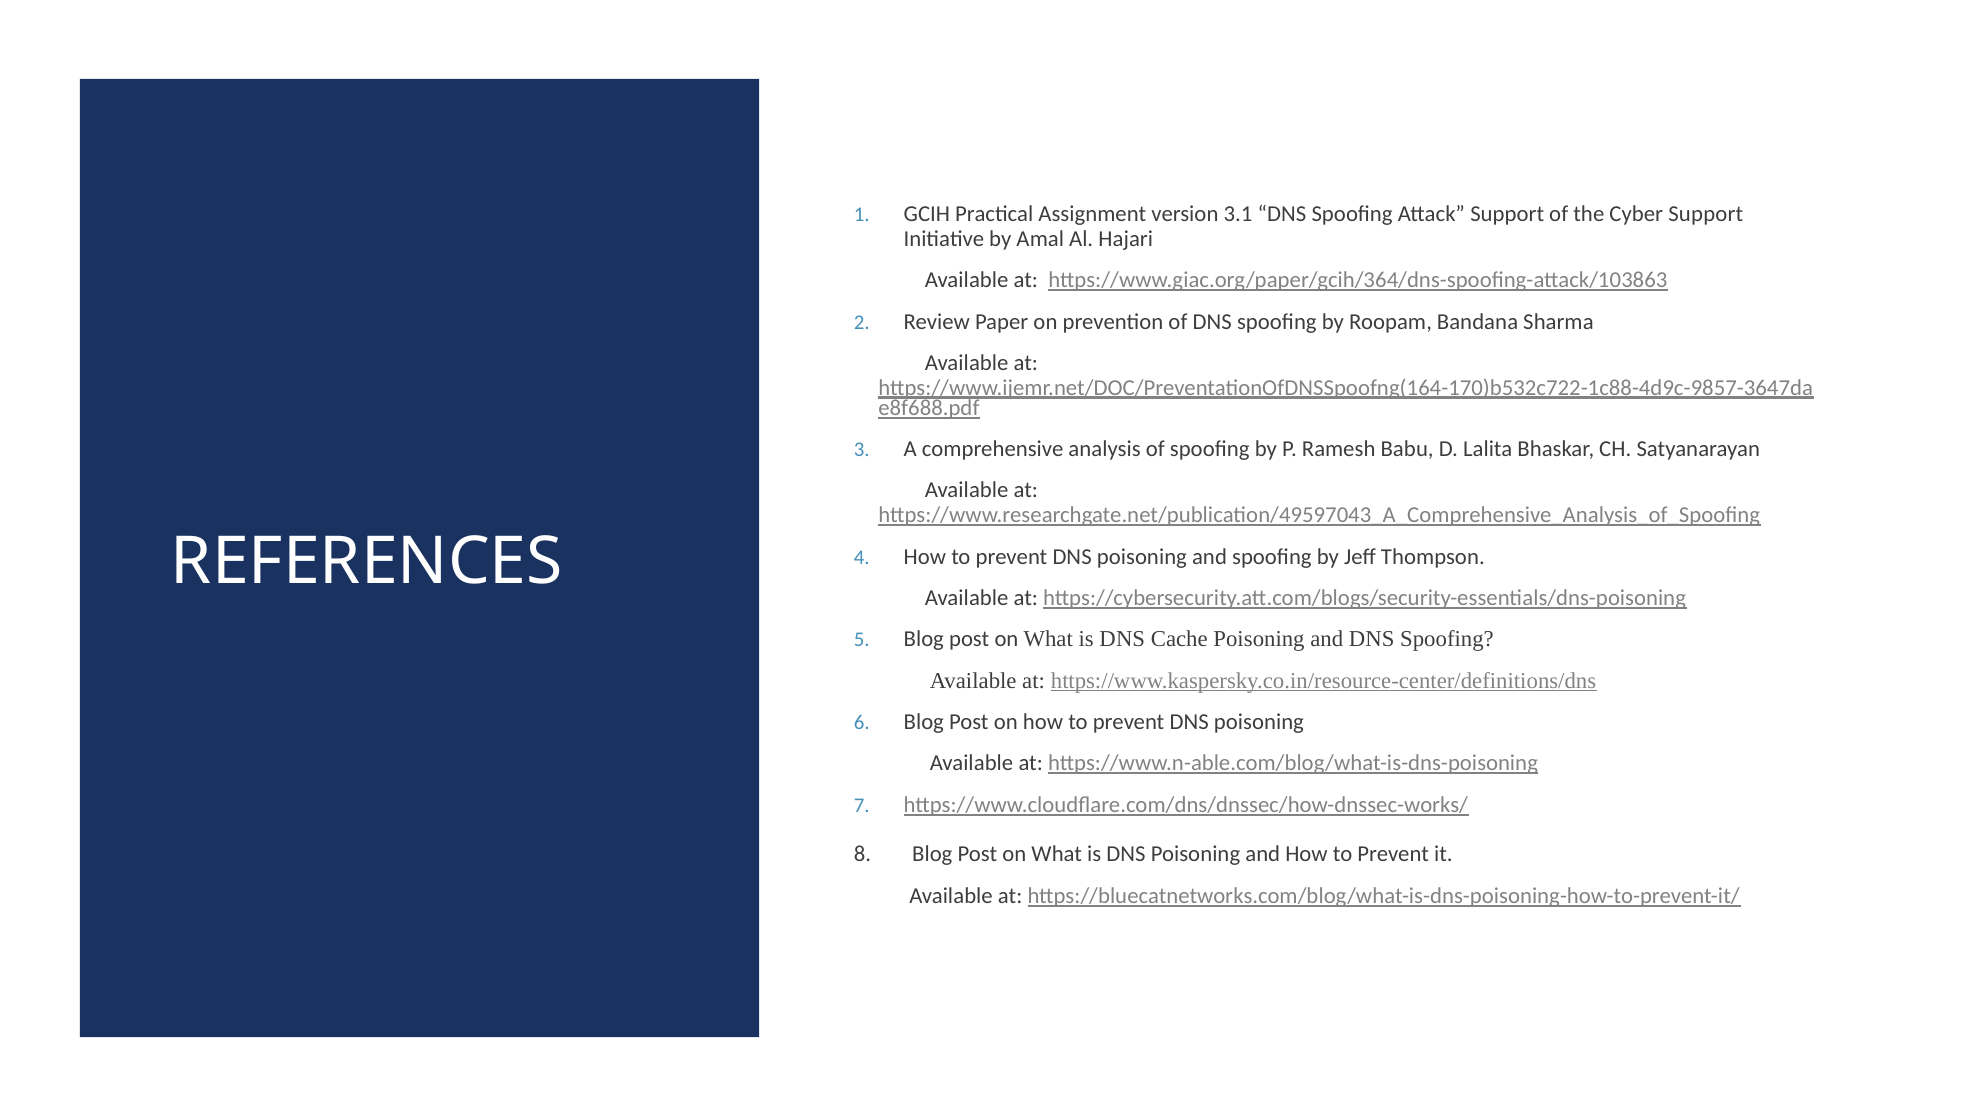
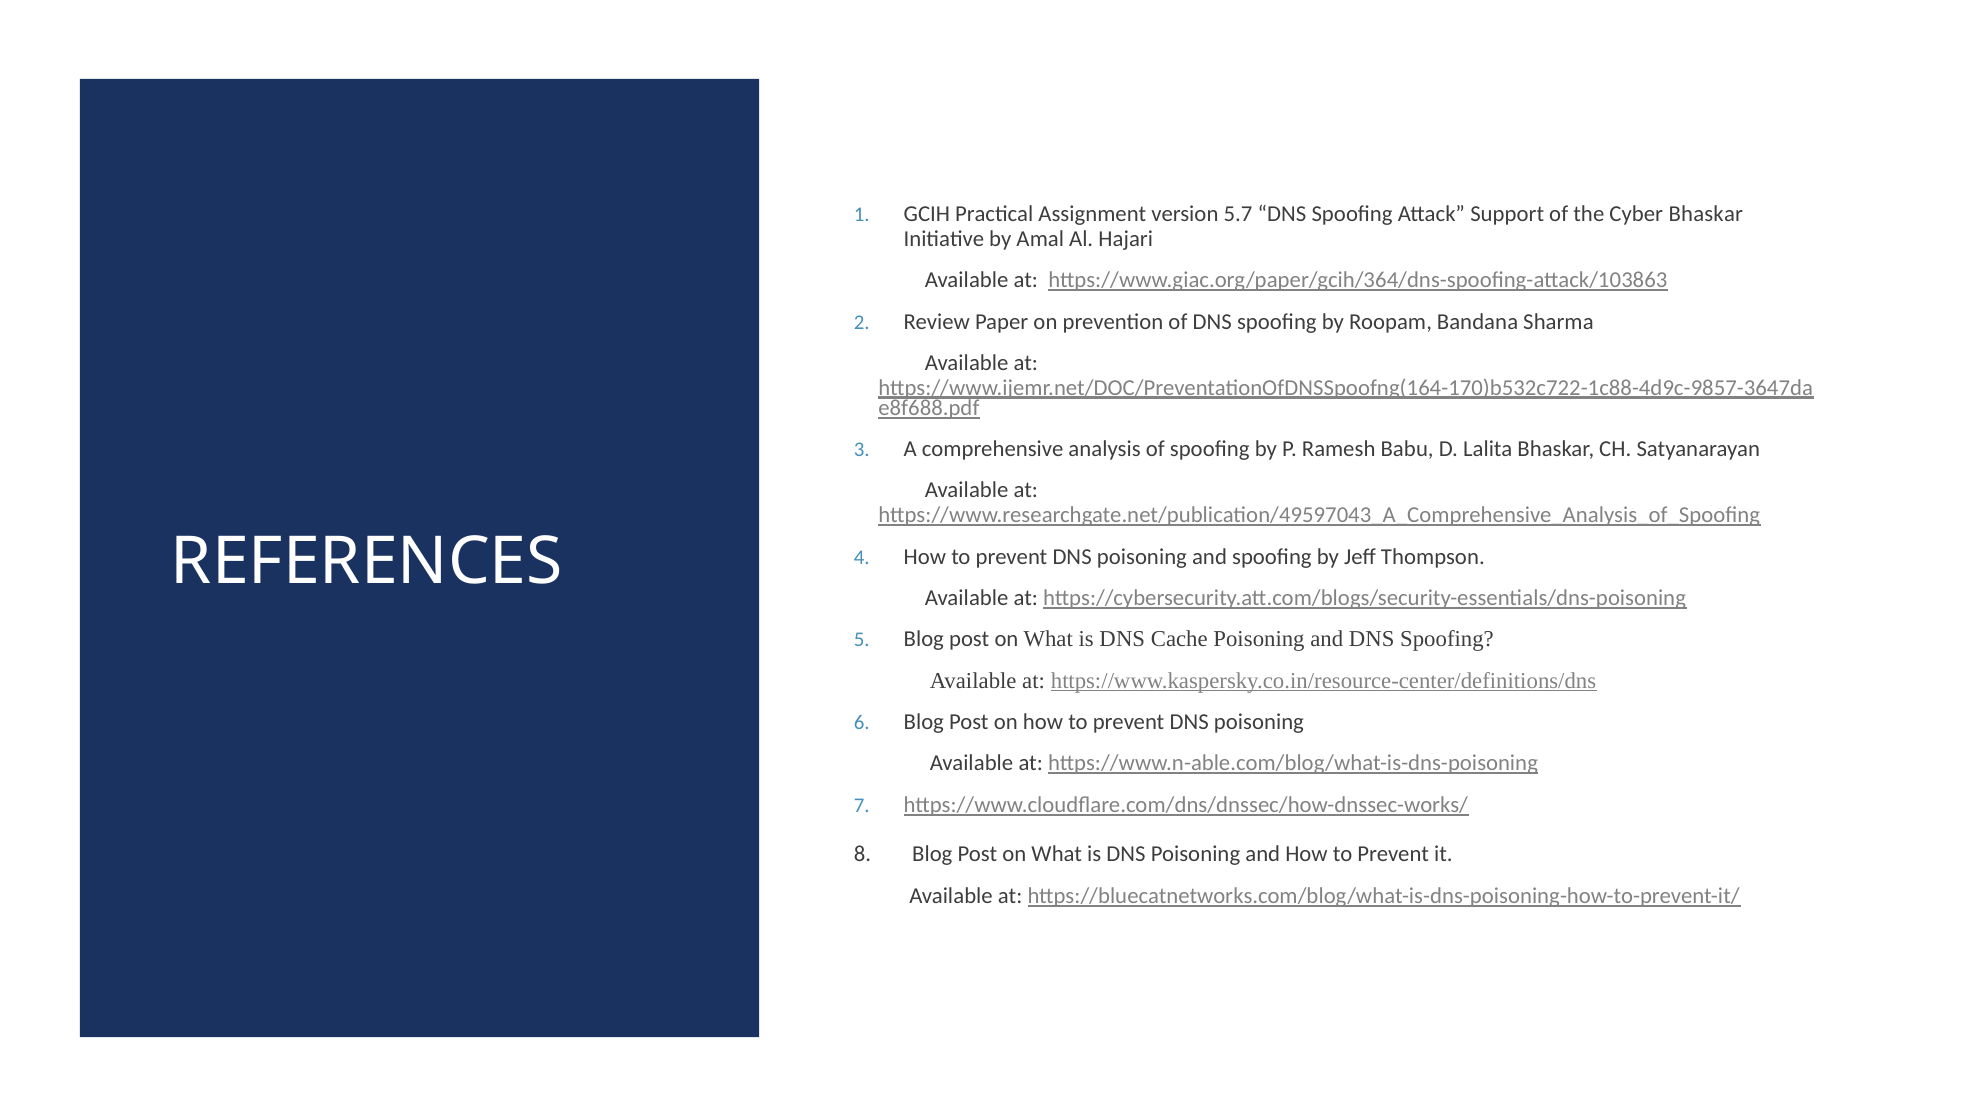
3.1: 3.1 -> 5.7
Cyber Support: Support -> Bhaskar
